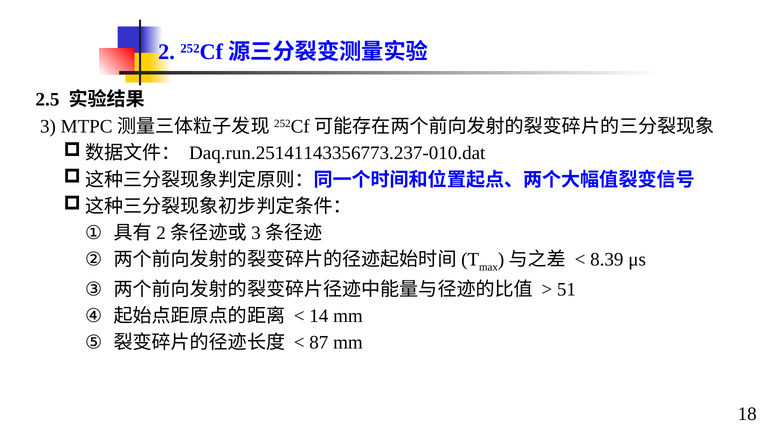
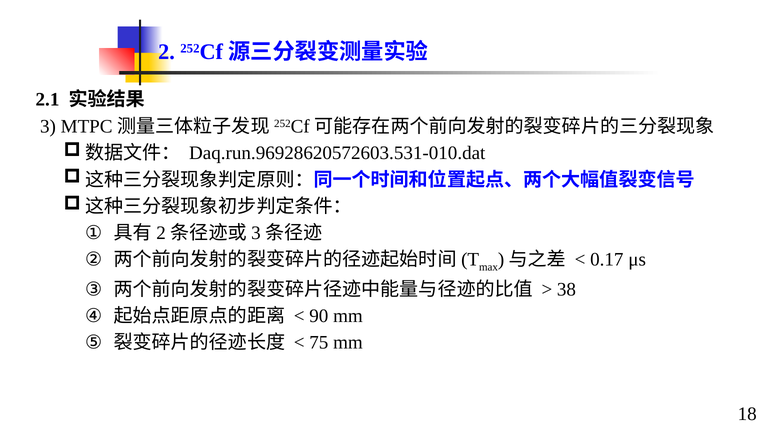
2.5: 2.5 -> 2.1
Daq.run.25141143356773.237-010.dat: Daq.run.25141143356773.237-010.dat -> Daq.run.96928620572603.531-010.dat
8.39: 8.39 -> 0.17
51: 51 -> 38
14: 14 -> 90
87: 87 -> 75
